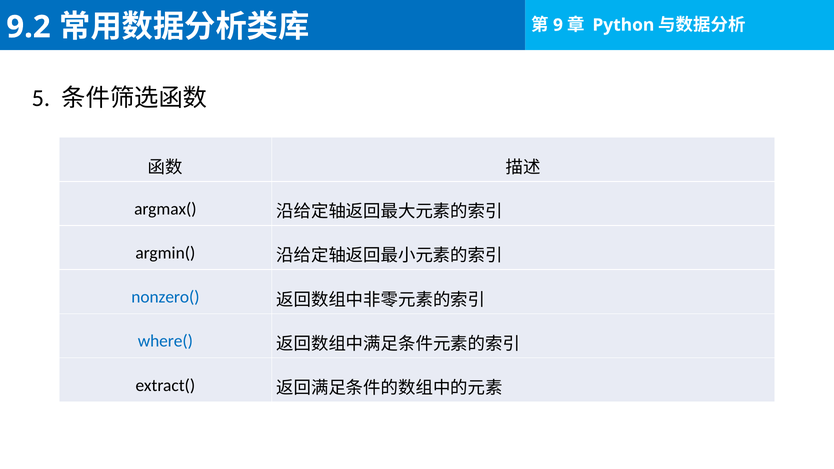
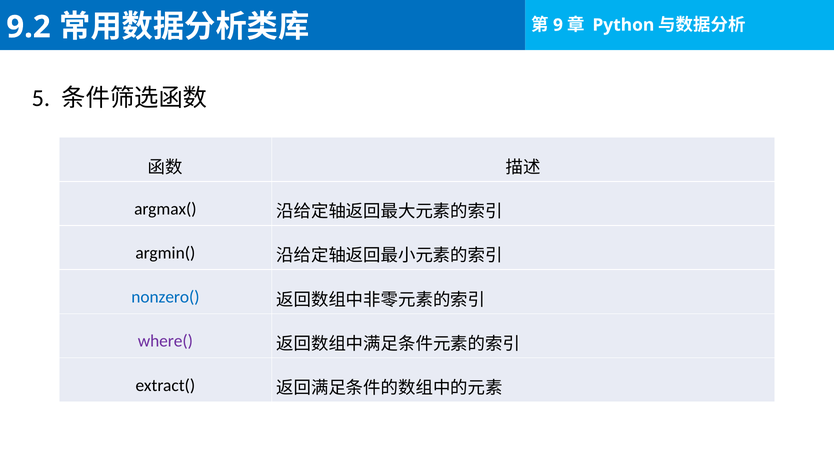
where( colour: blue -> purple
